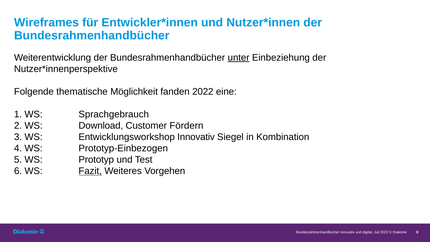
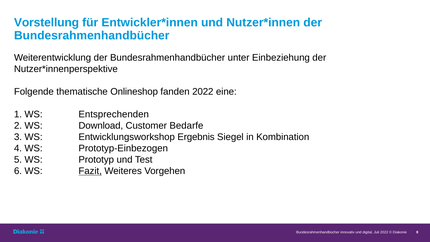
Wireframes: Wireframes -> Vorstellung
unter underline: present -> none
Möglichkeit: Möglichkeit -> Onlineshop
Sprachgebrauch: Sprachgebrauch -> Entsprechenden
Fördern: Fördern -> Bedarfe
Entwicklungsworkshop Innovativ: Innovativ -> Ergebnis
